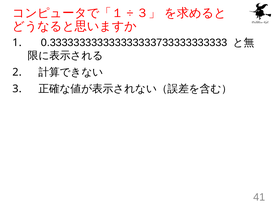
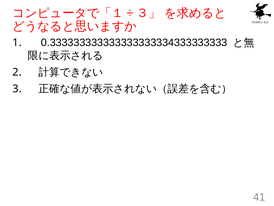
0.333333333333333333733333333333: 0.333333333333333333733333333333 -> 0.333333333333333333334333333333
